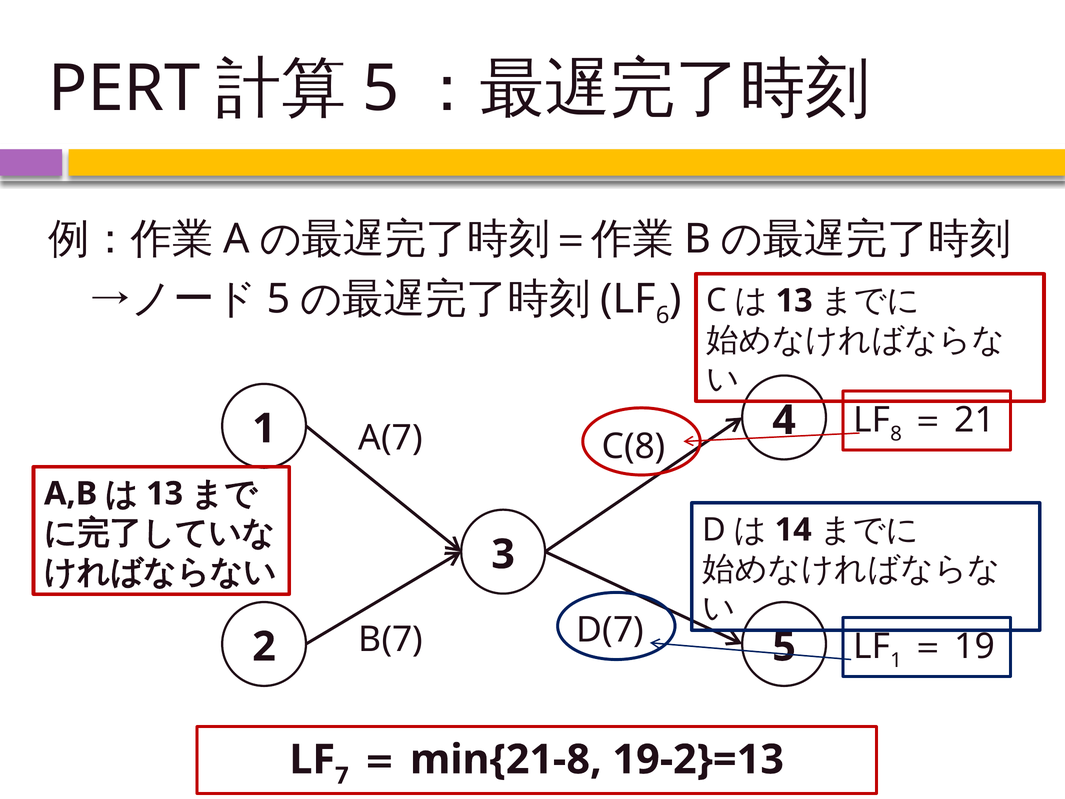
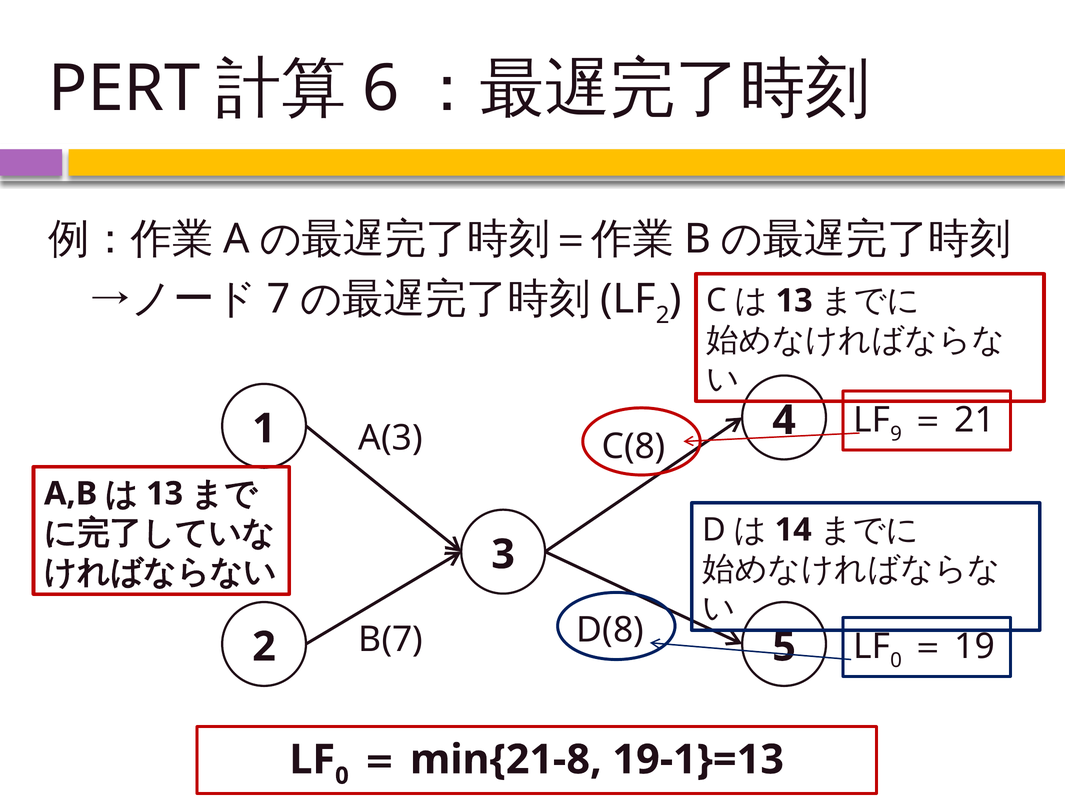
5 at (381, 89): 5 -> 6
5 at (278, 299): 5 -> 7
6 at (663, 315): 6 -> 2
8: 8 -> 9
A(7: A(7 -> A(3
D(7: D(7 -> D(8
1 at (896, 660): 1 -> 0
7 at (342, 776): 7 -> 0
19-2}=13: 19-2}=13 -> 19-1}=13
